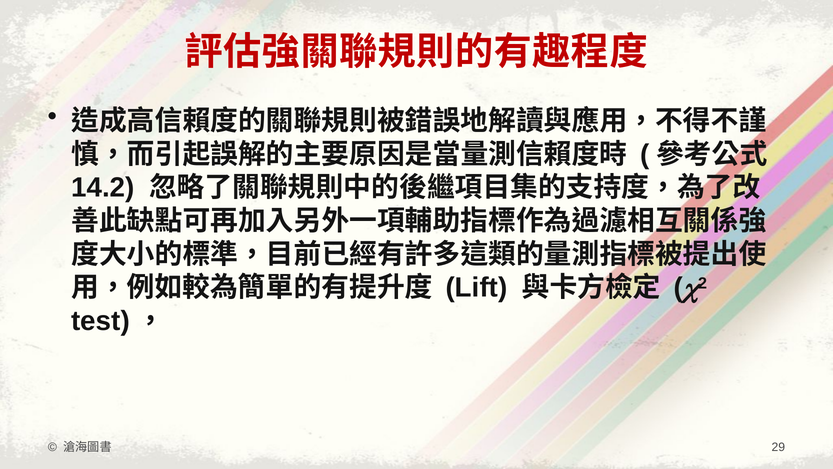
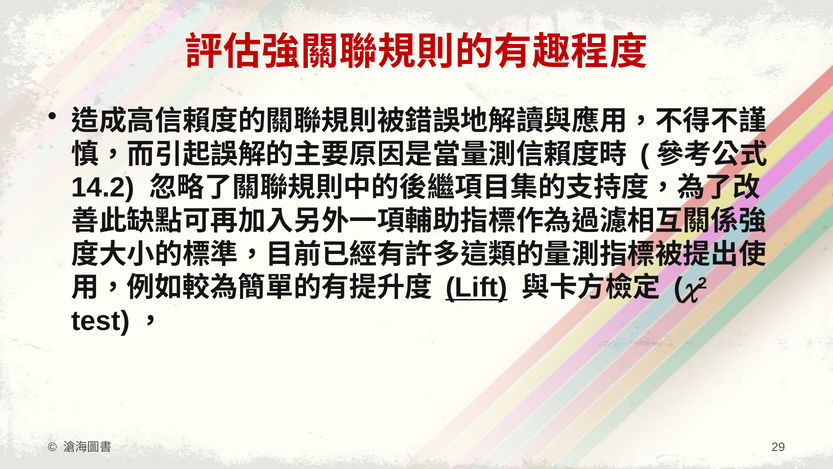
Lift underline: none -> present
